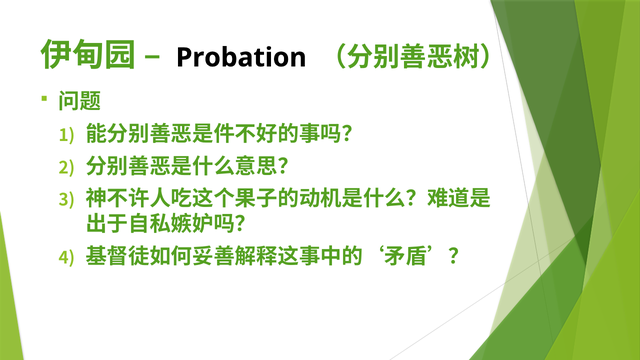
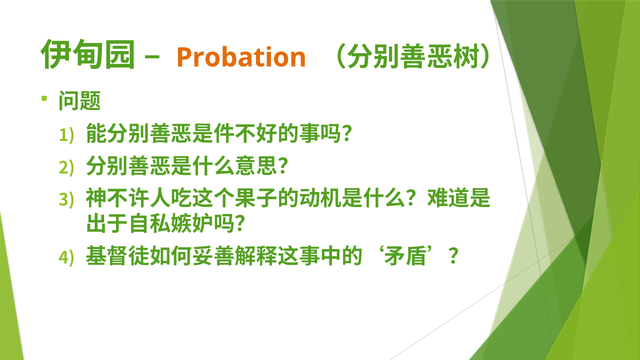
Probation colour: black -> orange
